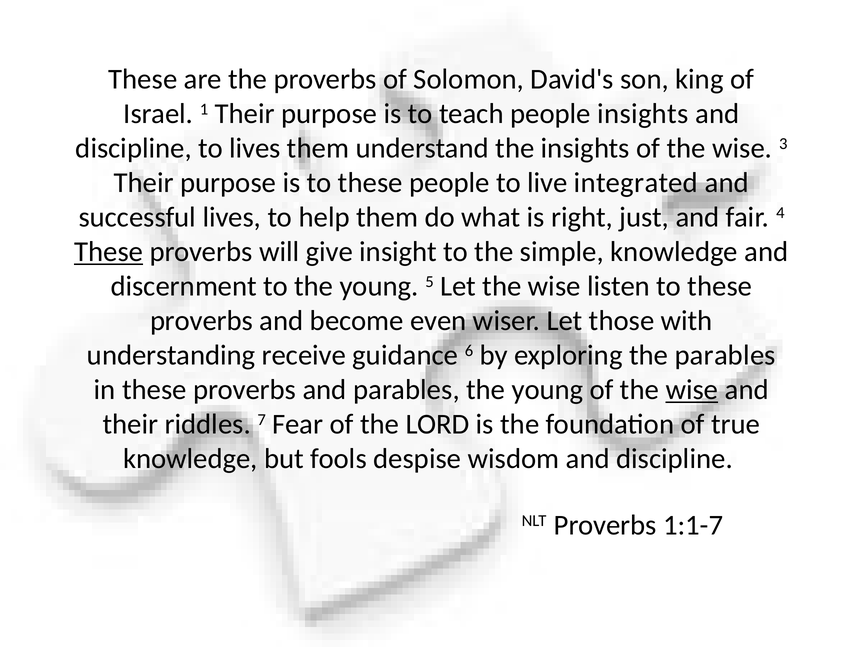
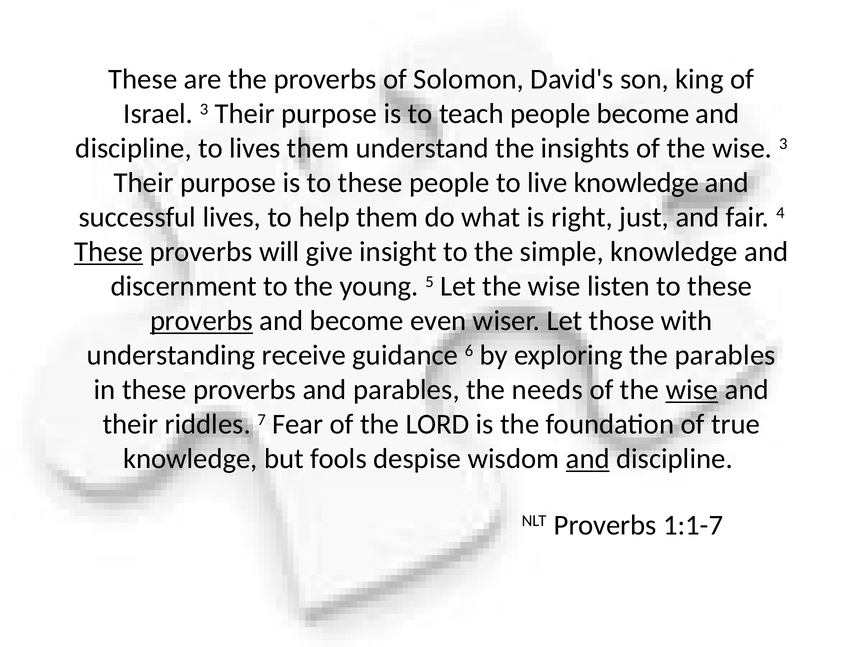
Israel 1: 1 -> 3
people insights: insights -> become
live integrated: integrated -> knowledge
proverbs at (202, 321) underline: none -> present
parables the young: young -> needs
and at (588, 459) underline: none -> present
